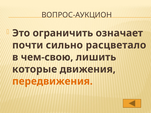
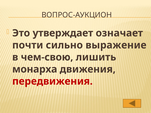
ограничить: ограничить -> утверждает
расцветало: расцветало -> выражение
которые: которые -> монарха
передвижения colour: orange -> red
